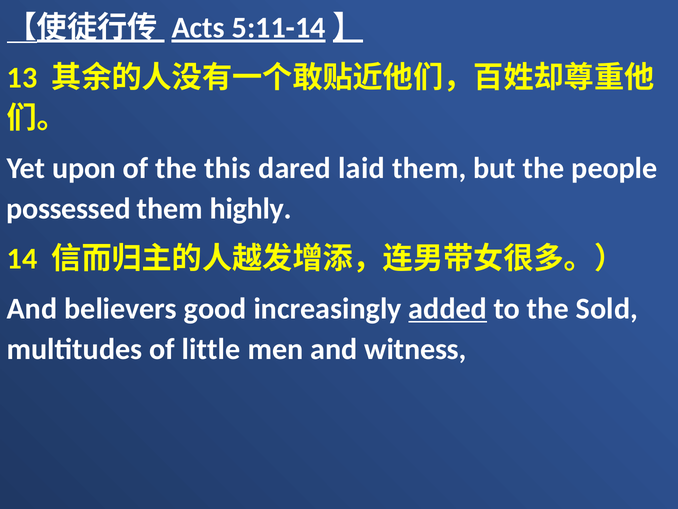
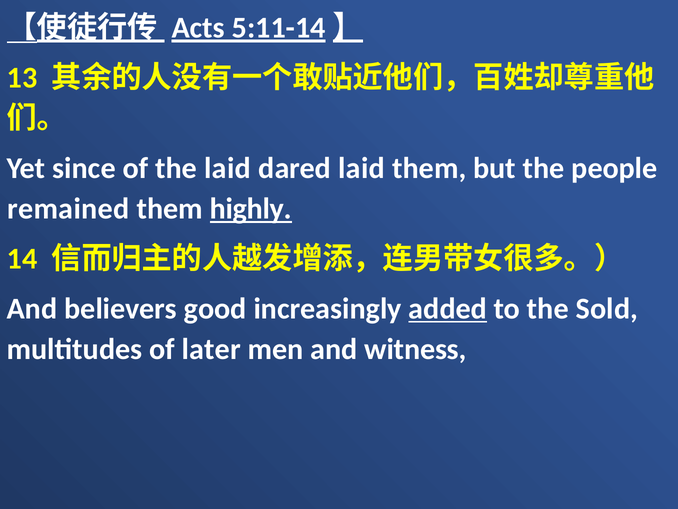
upon: upon -> since
the this: this -> laid
possessed: possessed -> remained
highly underline: none -> present
little: little -> later
